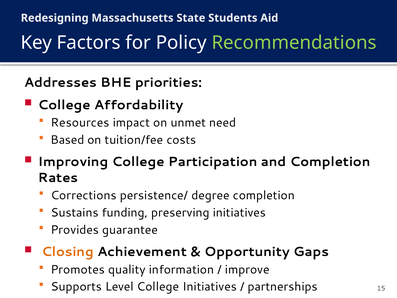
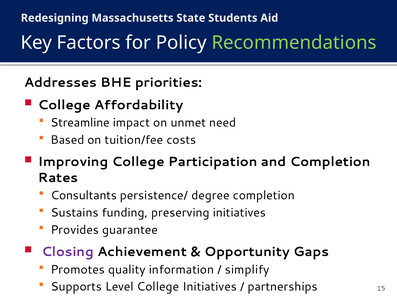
Resources: Resources -> Streamline
Corrections: Corrections -> Consultants
Closing colour: orange -> purple
improve: improve -> simplify
